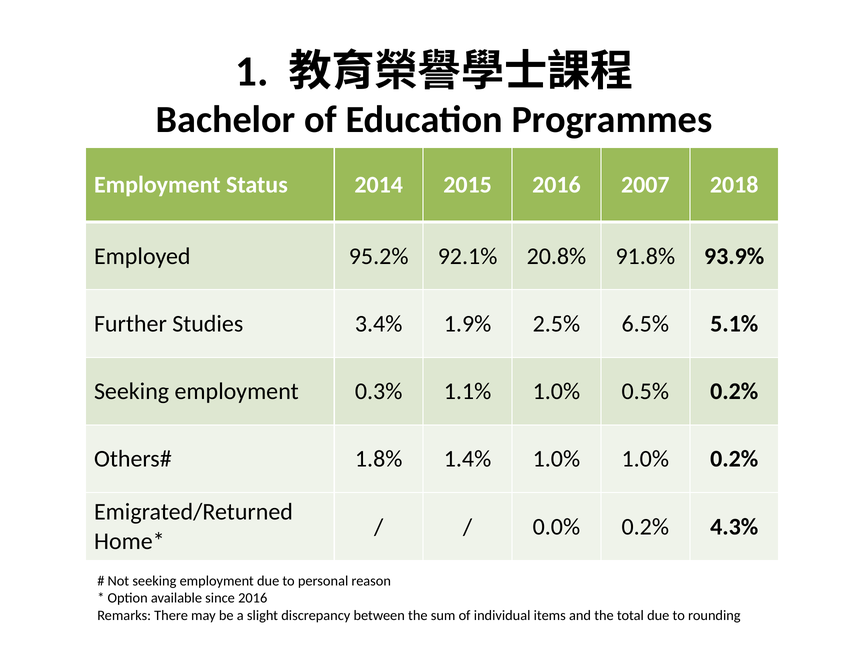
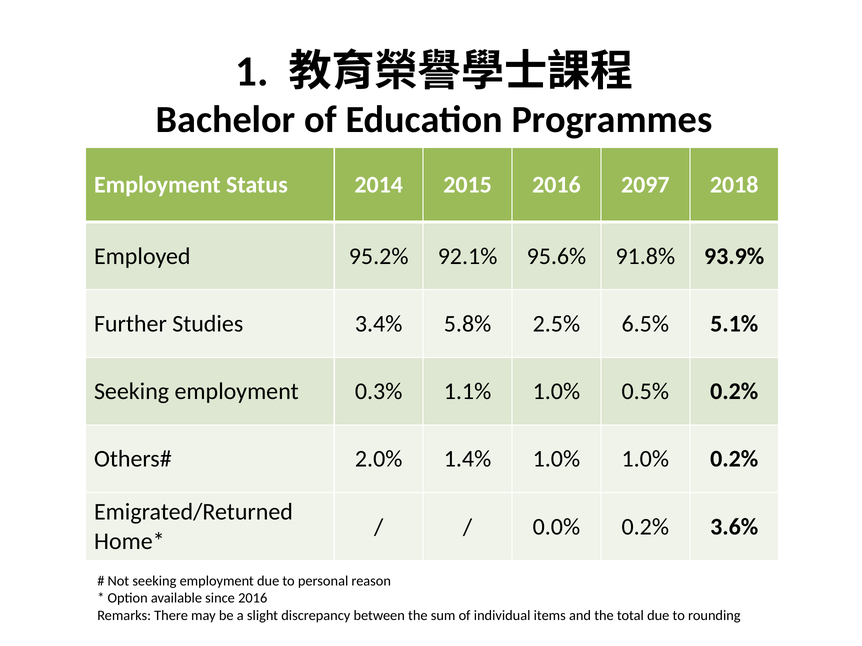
2007: 2007 -> 2097
20.8%: 20.8% -> 95.6%
1.9%: 1.9% -> 5.8%
1.8%: 1.8% -> 2.0%
4.3%: 4.3% -> 3.6%
